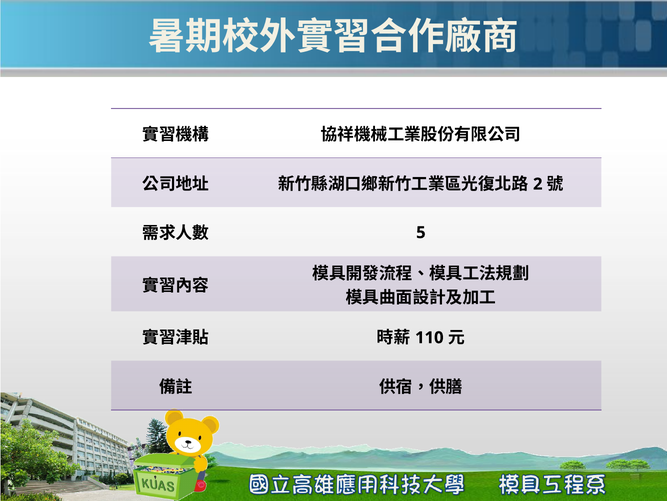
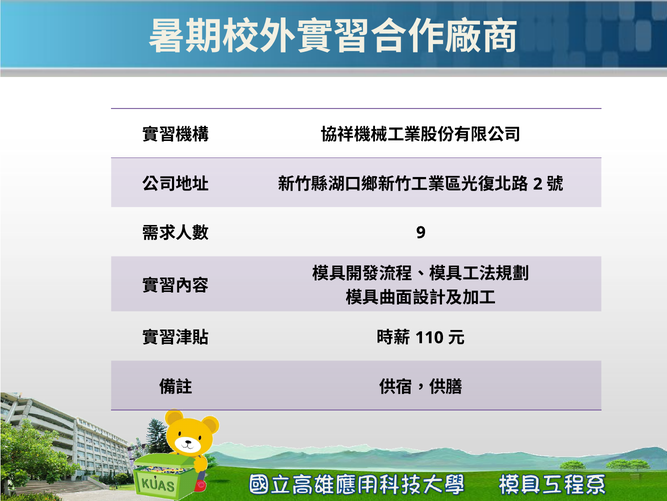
5: 5 -> 9
